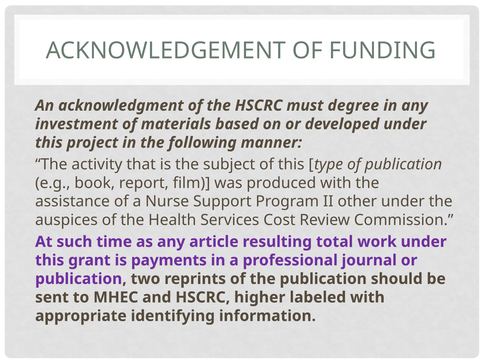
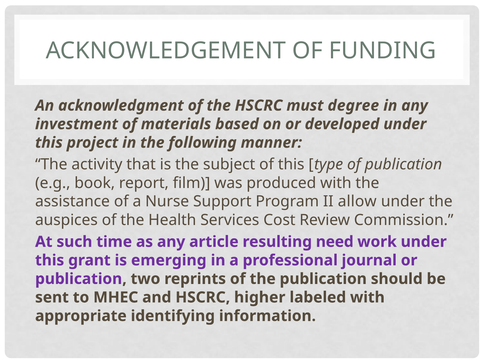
other: other -> allow
total: total -> need
payments: payments -> emerging
